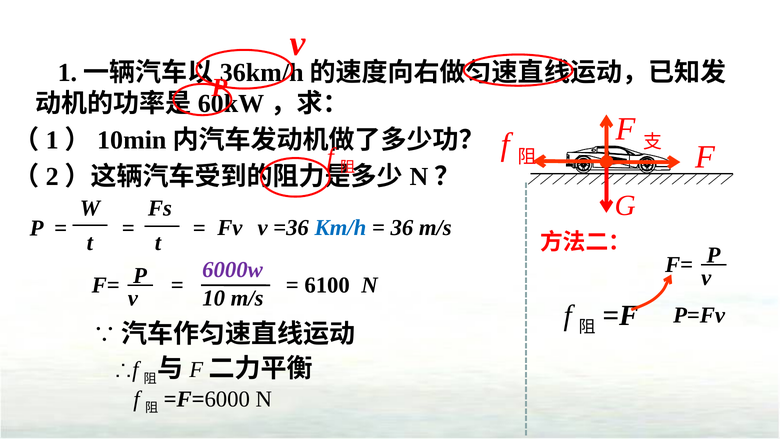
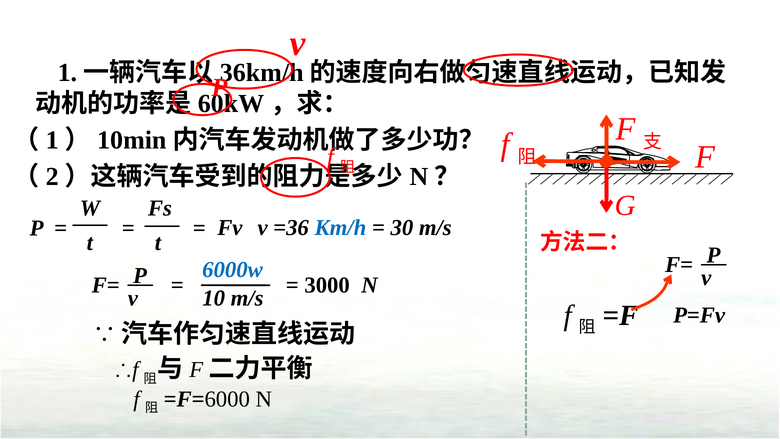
36: 36 -> 30
6000w colour: purple -> blue
6100: 6100 -> 3000
